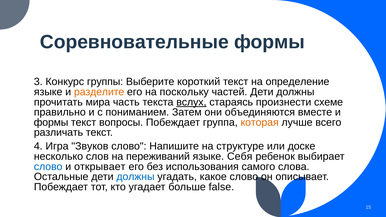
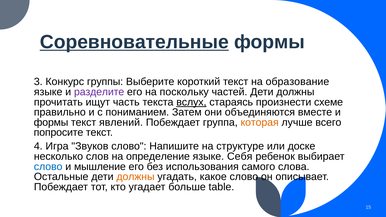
Соревновательные underline: none -> present
определение: определение -> образование
разделите colour: orange -> purple
мира: мира -> ищут
вопросы: вопросы -> явлений
различать: различать -> попросите
переживаний: переживаний -> определение
открывает: открывает -> мышление
должны at (136, 177) colour: blue -> orange
false: false -> table
